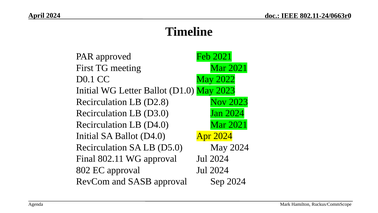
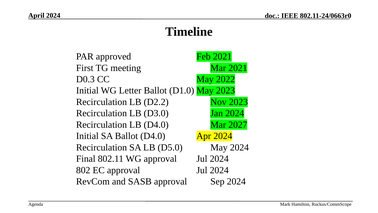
D0.1: D0.1 -> D0.3
D2.8: D2.8 -> D2.2
D4.0 Mar 2021: 2021 -> 2027
